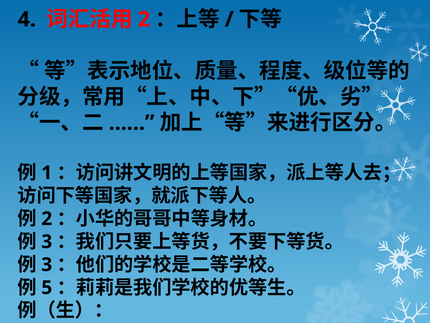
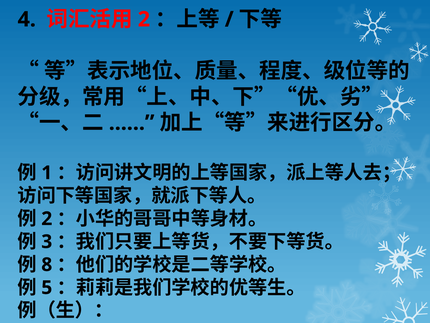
3 at (47, 264): 3 -> 8
